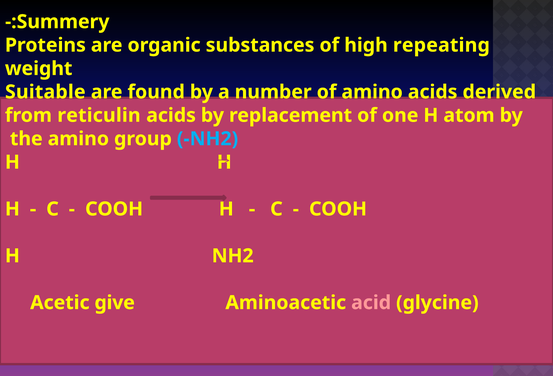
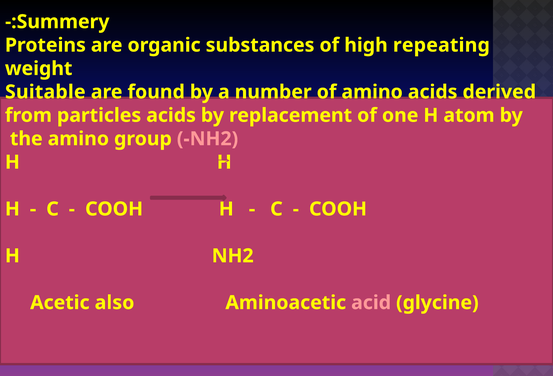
reticulin: reticulin -> particles
NH2 at (208, 139) colour: light blue -> pink
give: give -> also
